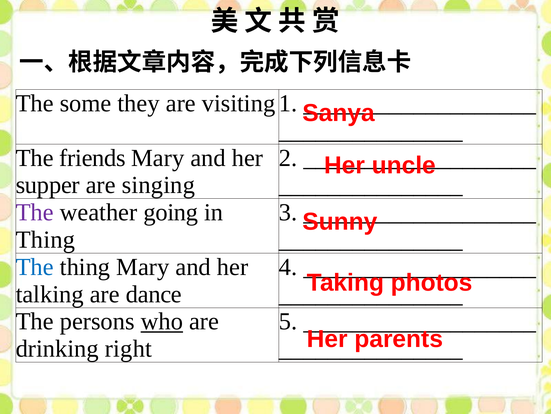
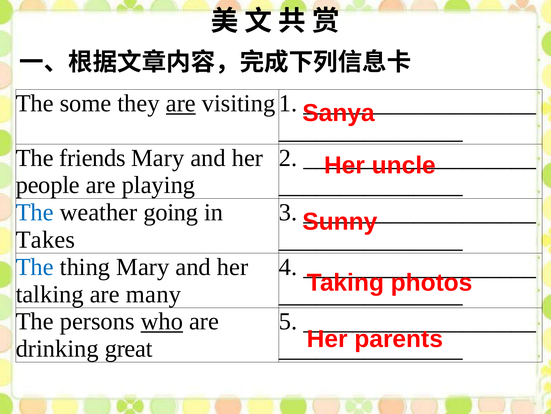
are at (181, 103) underline: none -> present
supper: supper -> people
singing: singing -> playing
The at (35, 212) colour: purple -> blue
Thing at (45, 239): Thing -> Takes
dance: dance -> many
right: right -> great
